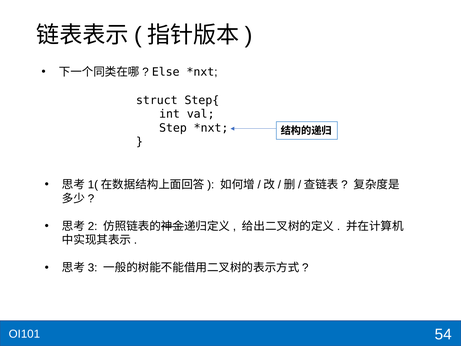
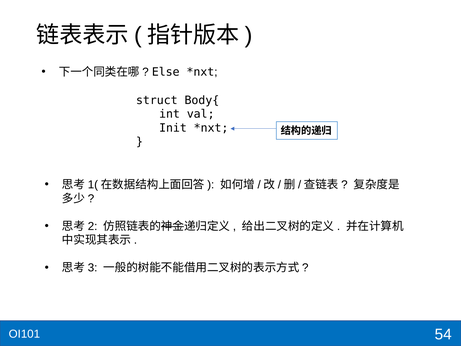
Step{: Step{ -> Body{
Step: Step -> Init
